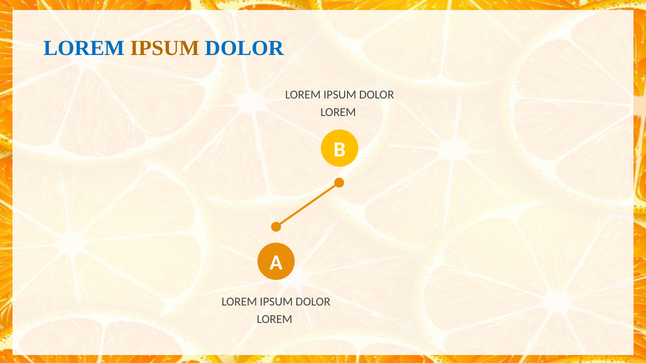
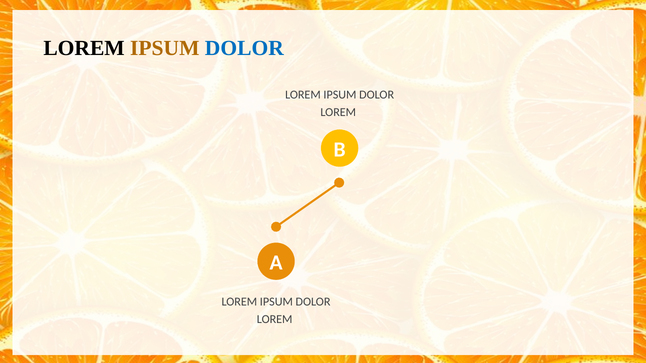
LOREM at (84, 48) colour: blue -> black
